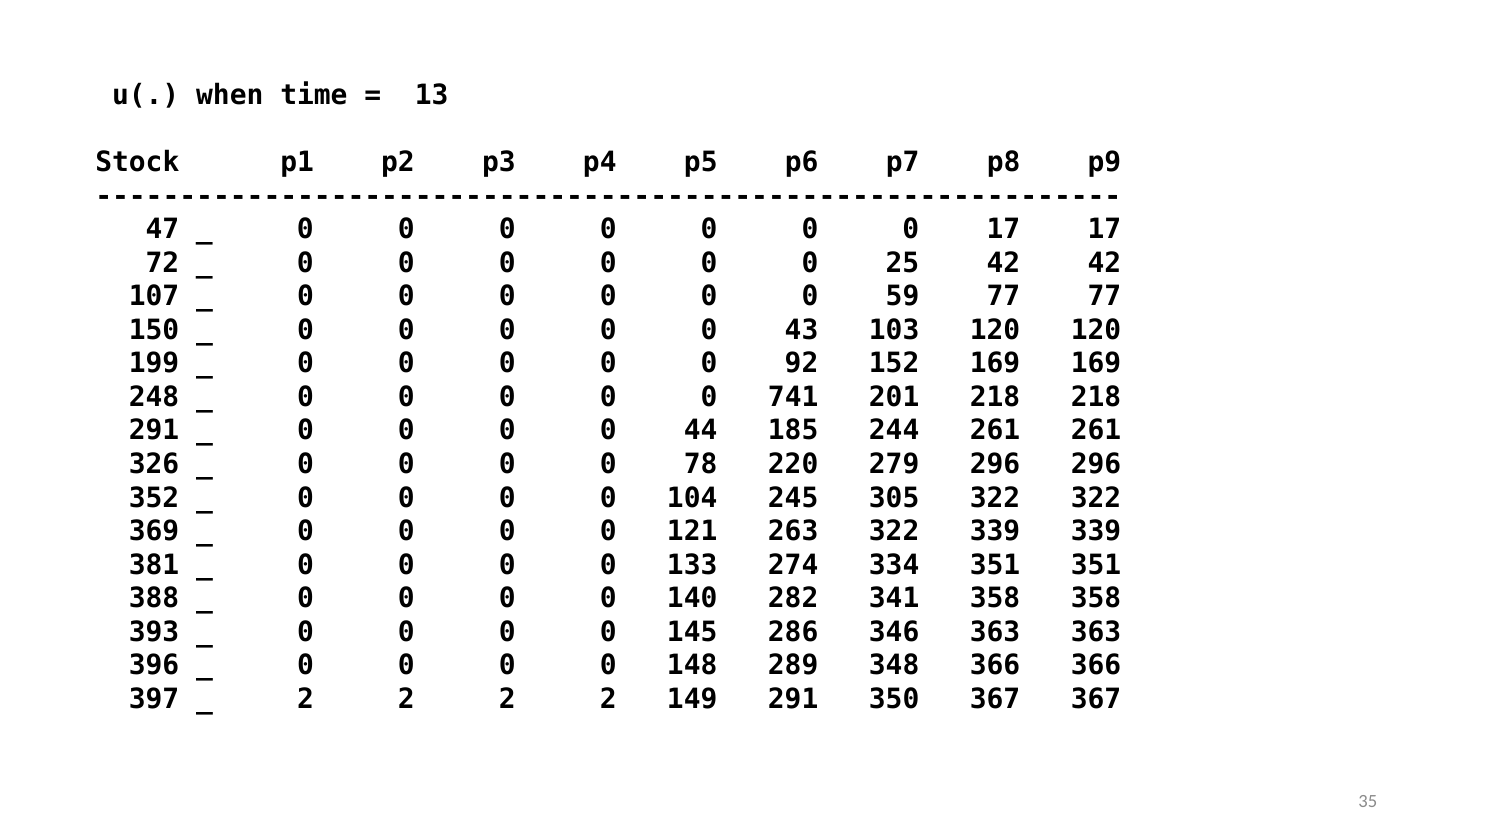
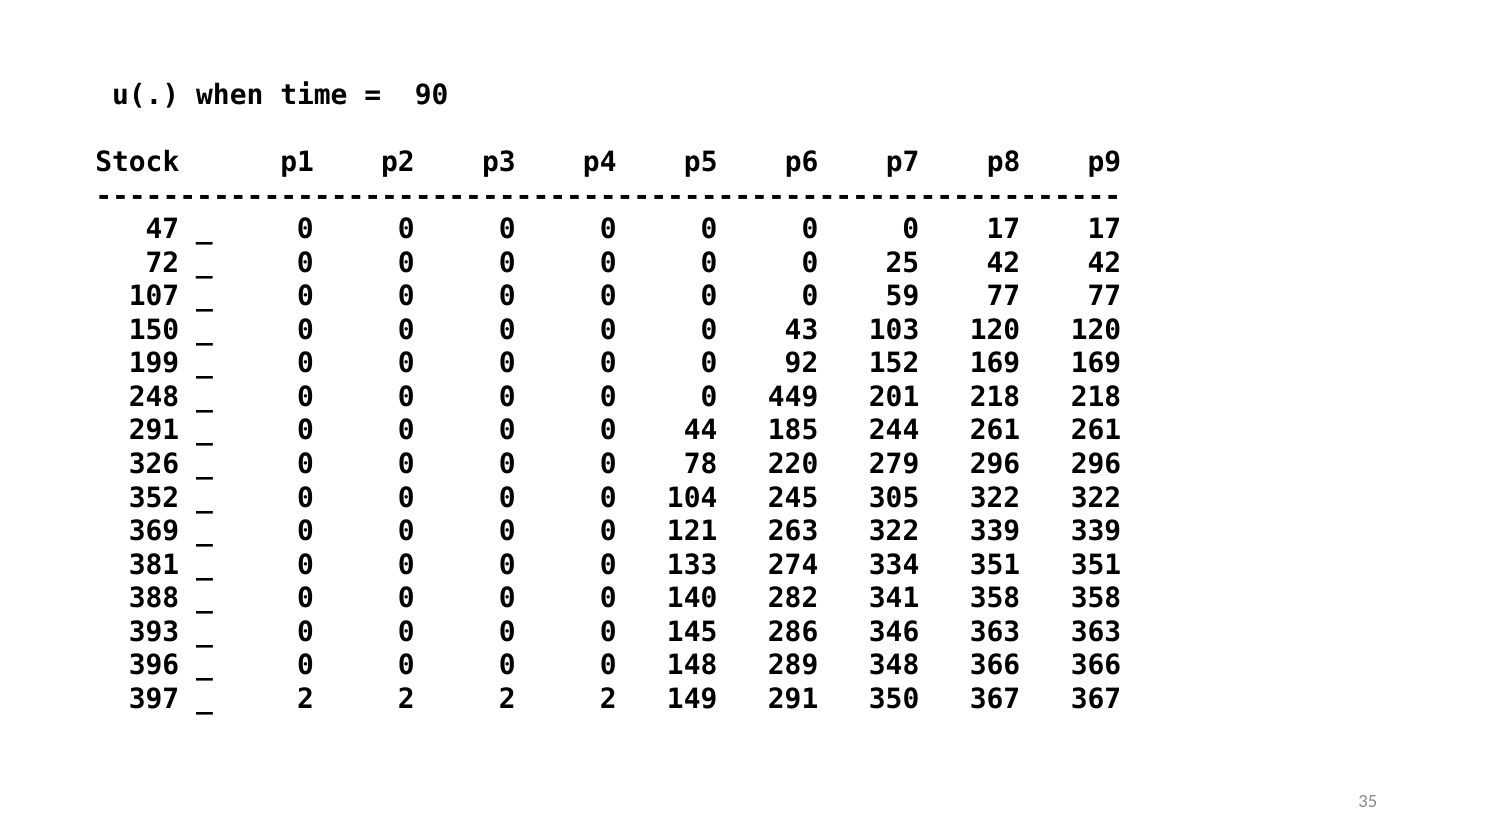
13: 13 -> 90
741: 741 -> 449
